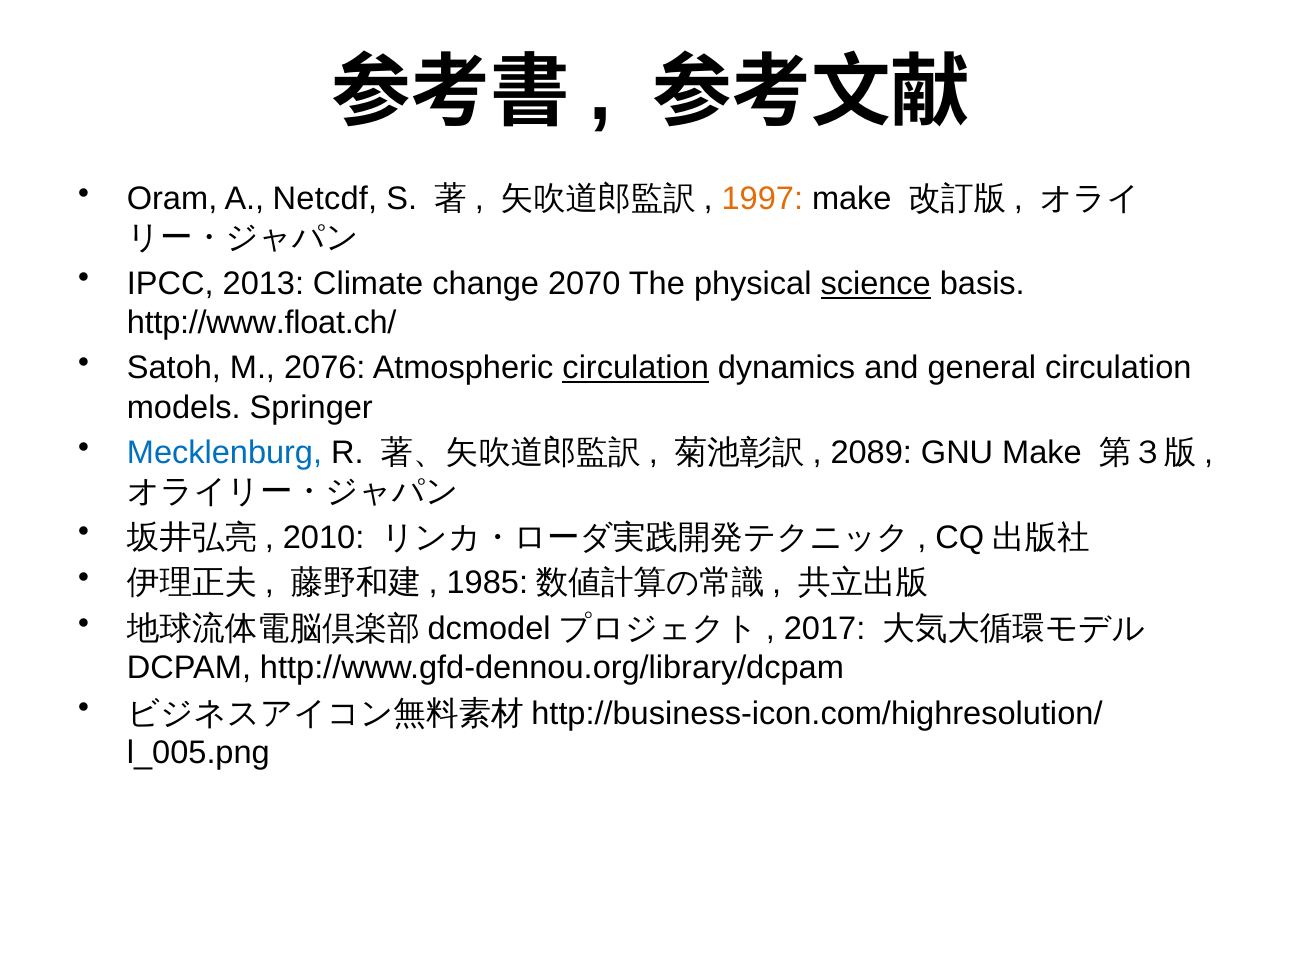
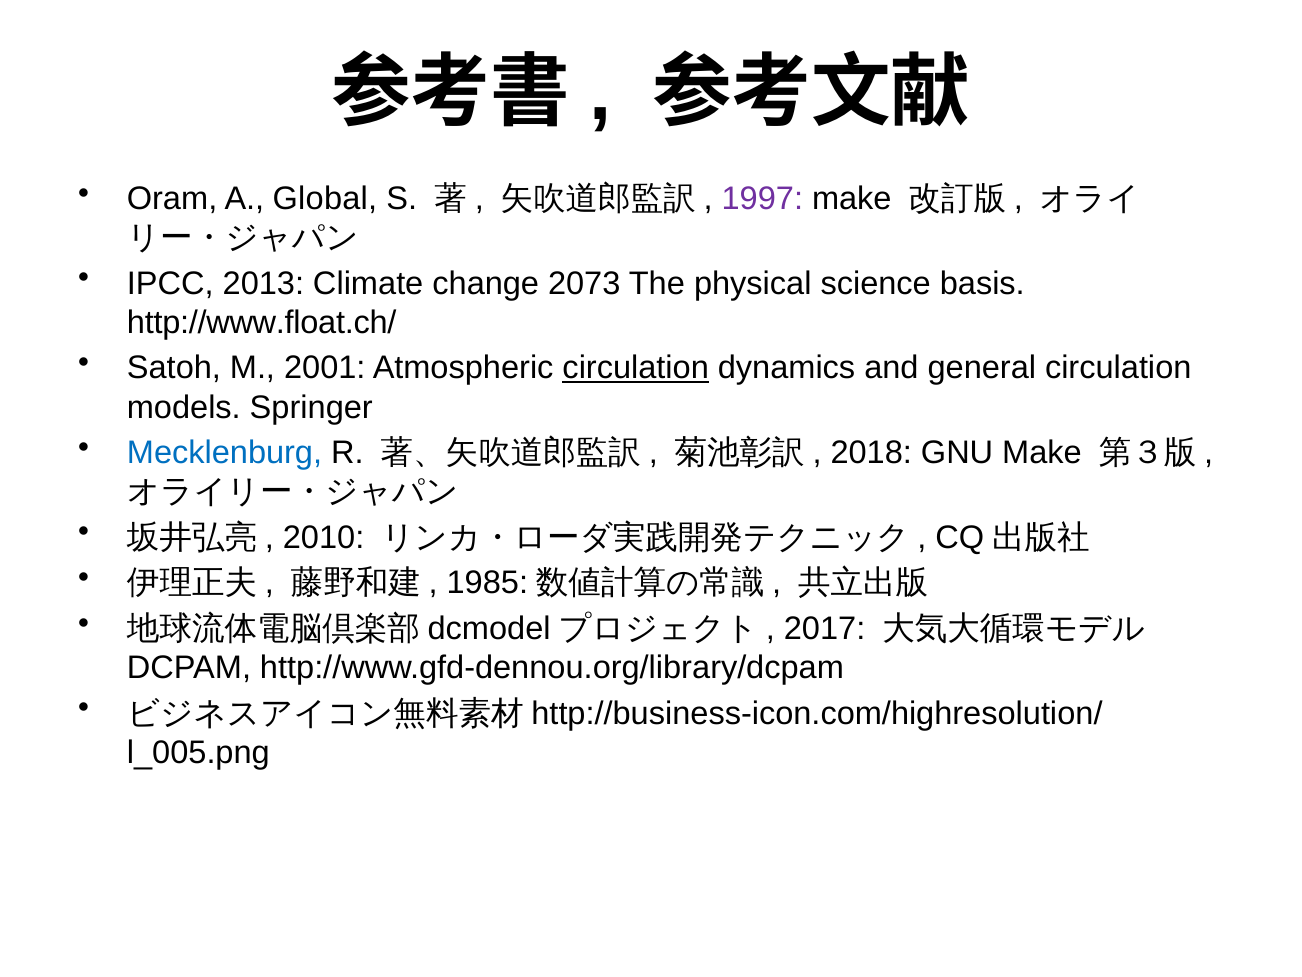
Netcdf: Netcdf -> Global
1997 colour: orange -> purple
2070: 2070 -> 2073
science underline: present -> none
2076: 2076 -> 2001
2089: 2089 -> 2018
